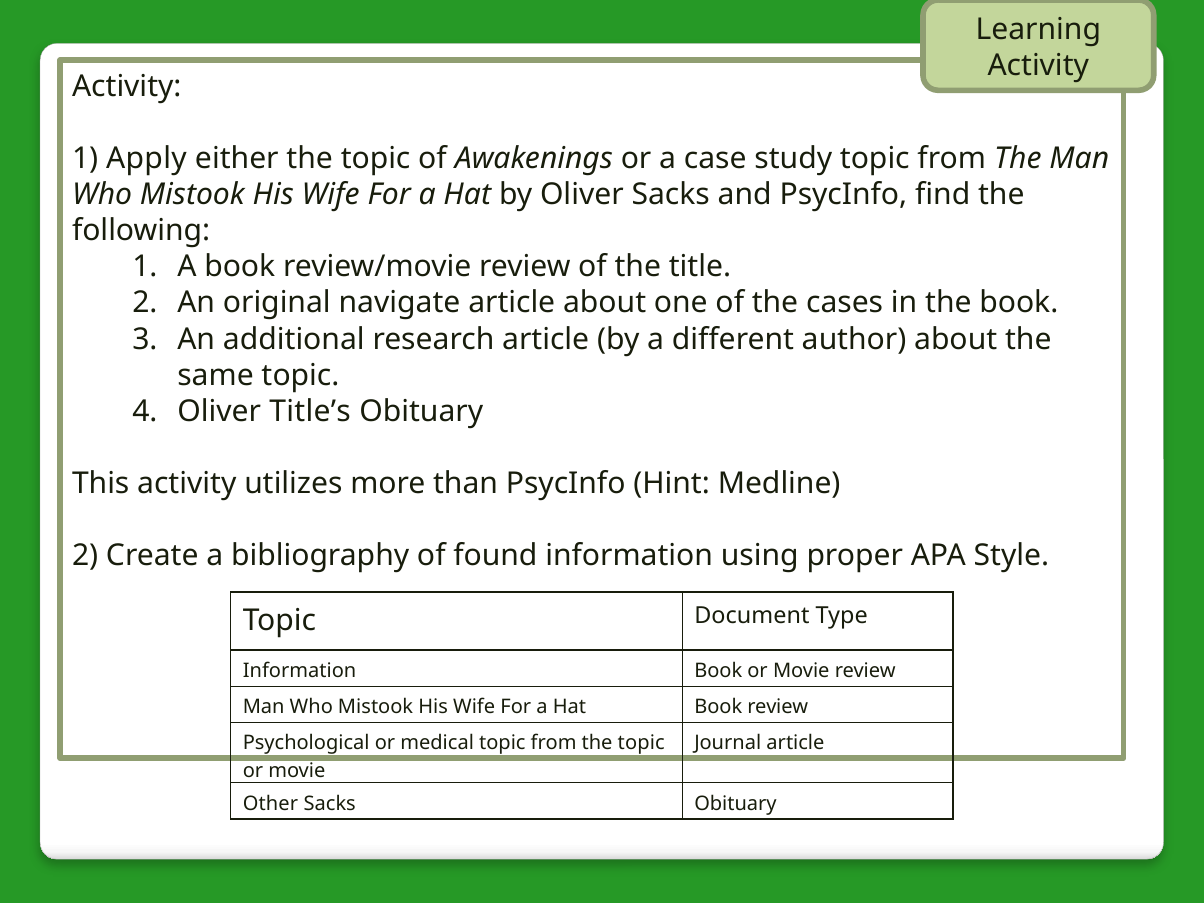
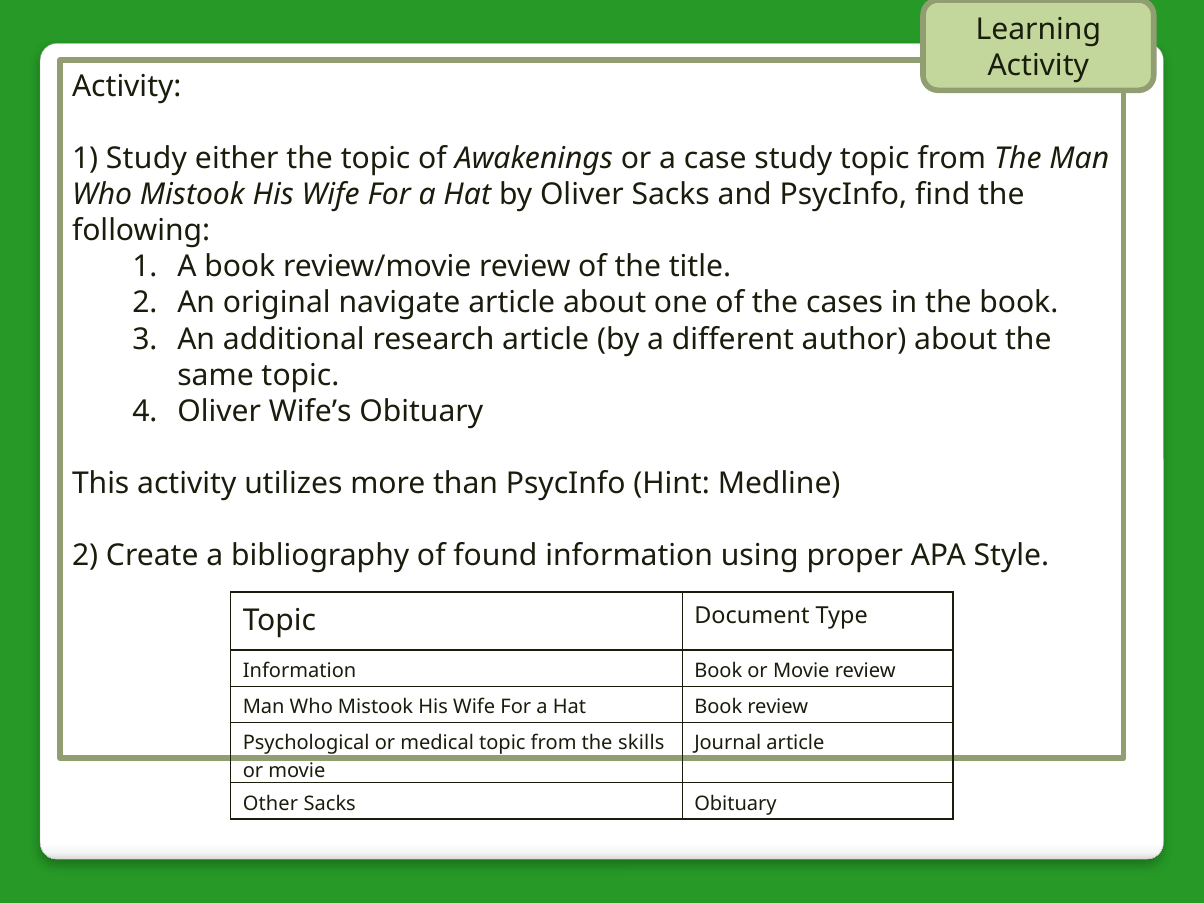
1 Apply: Apply -> Study
Title’s: Title’s -> Wife’s
from the topic: topic -> skills
